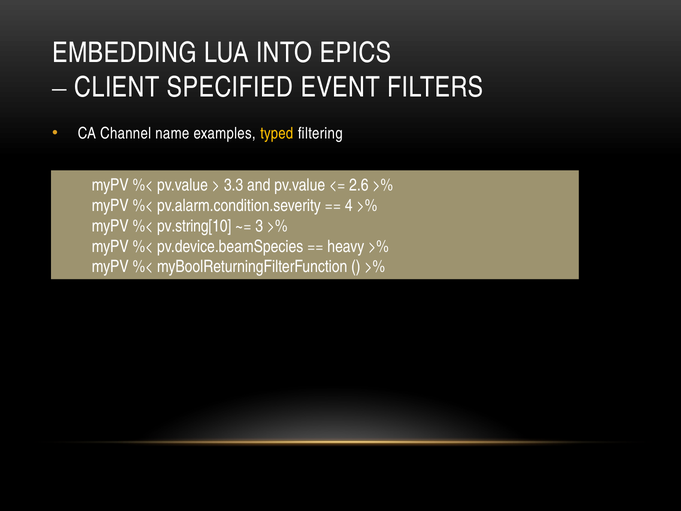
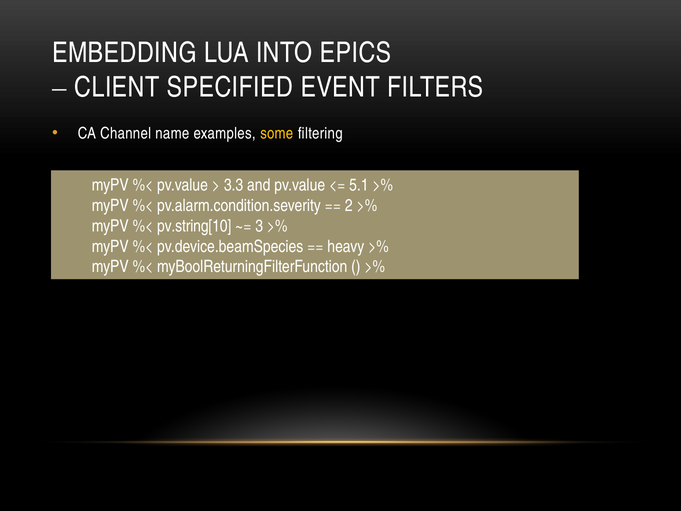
typed: typed -> some
2.6: 2.6 -> 5.1
4: 4 -> 2
